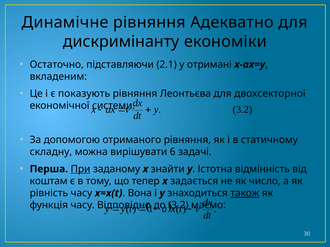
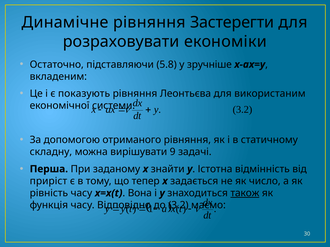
Адекватно: Адекватно -> Застерегти
дискримінанту: дискримінанту -> розраховувати
2.1: 2.1 -> 5.8
отримані: отримані -> зручніше
двохсекторної: двохсекторної -> використаним
6: 6 -> 9
При underline: present -> none
коштам: коштам -> приріст
